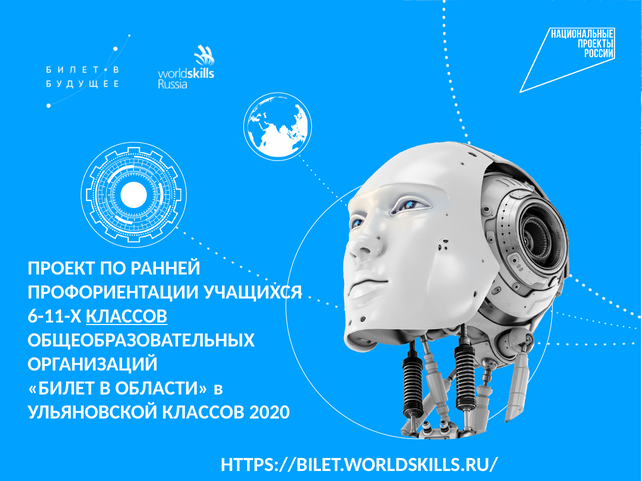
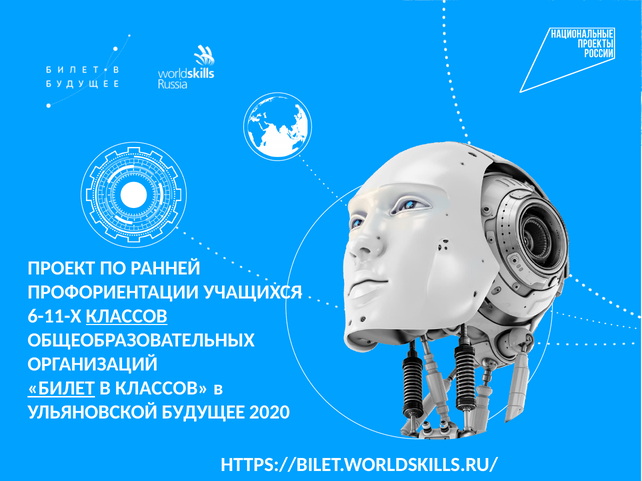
БИЛЕТ underline: none -> present
В ОБЛАСТИ: ОБЛАСТИ -> КЛАССОВ
УЛЬЯНОВСКОЙ КЛАССОВ: КЛАССОВ -> БУДУЩЕЕ
